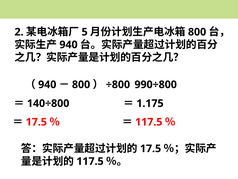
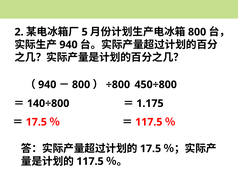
990÷800: 990÷800 -> 450÷800
